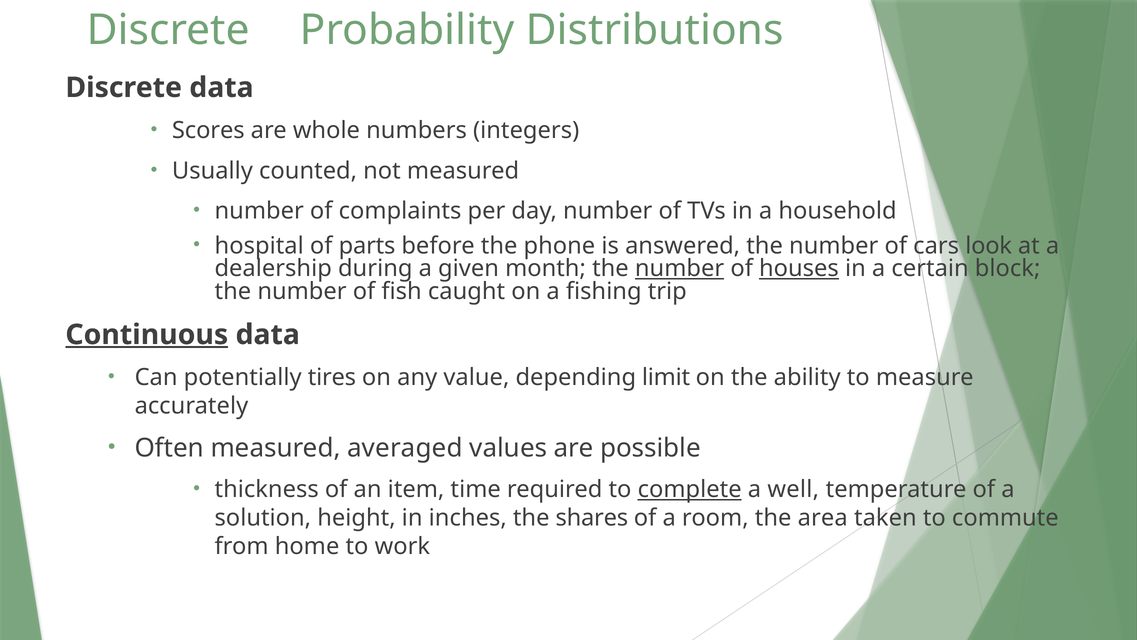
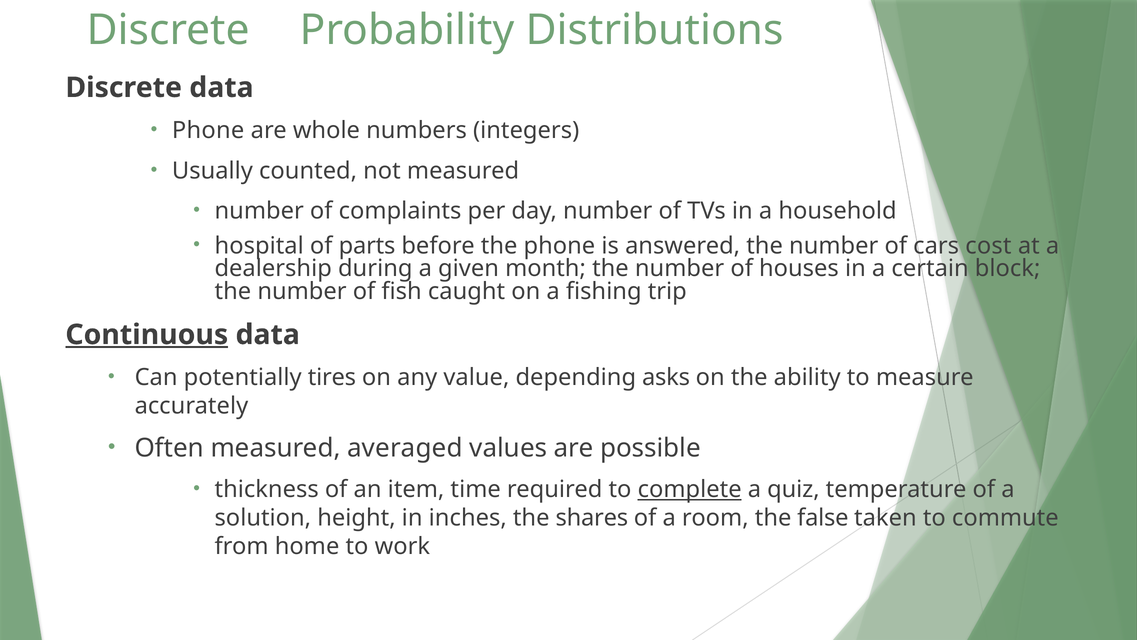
Scores at (208, 130): Scores -> Phone
look: look -> cost
number at (680, 268) underline: present -> none
houses underline: present -> none
limit: limit -> asks
well: well -> quiz
area: area -> false
